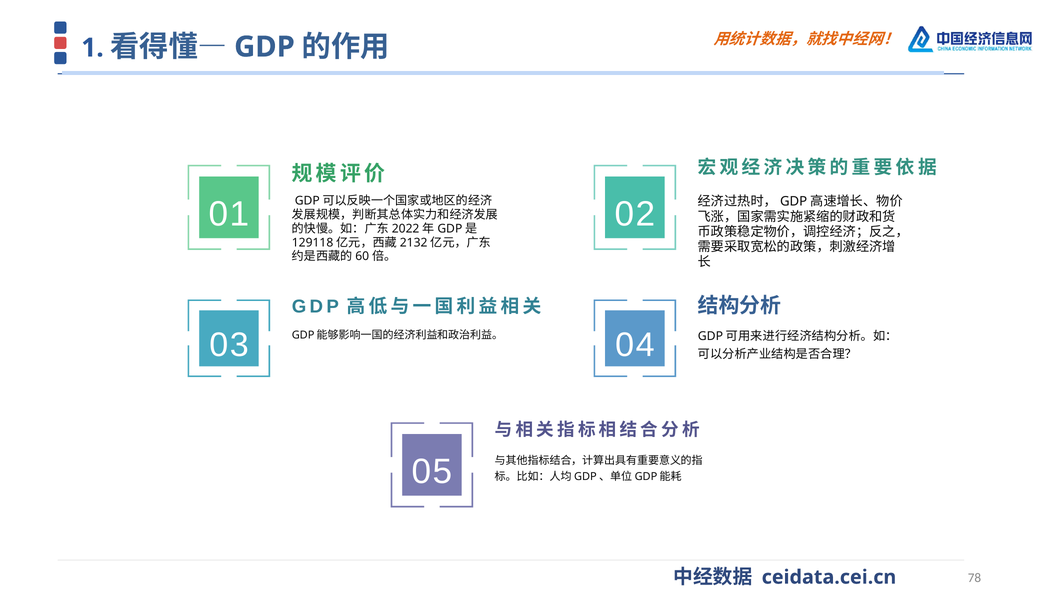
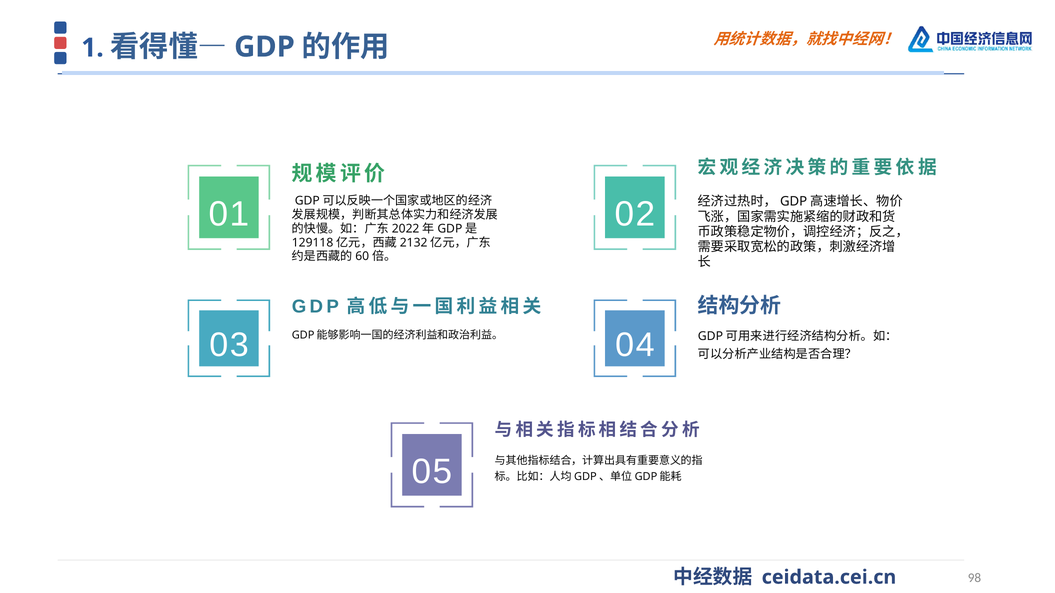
78: 78 -> 98
